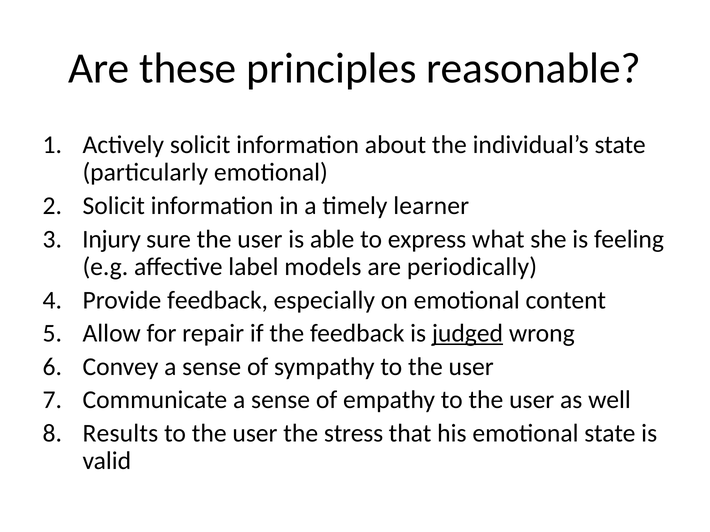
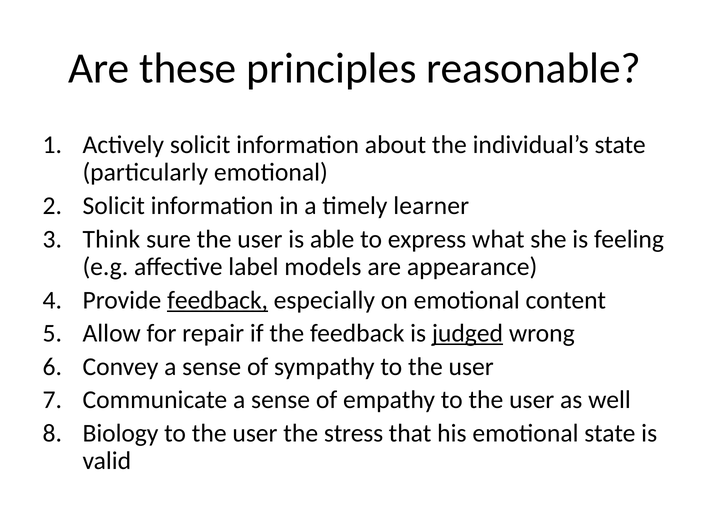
Injury: Injury -> Think
periodically: periodically -> appearance
feedback at (218, 300) underline: none -> present
Results: Results -> Biology
